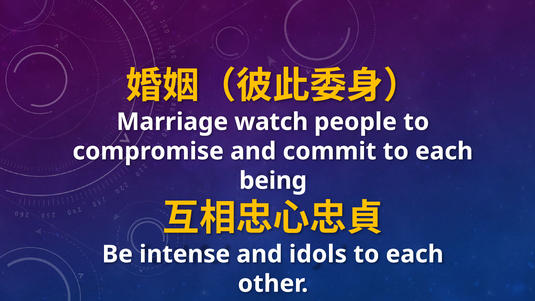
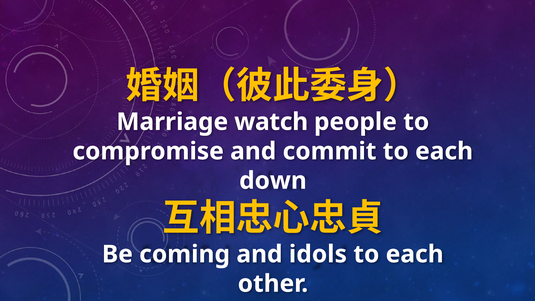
being: being -> down
intense: intense -> coming
